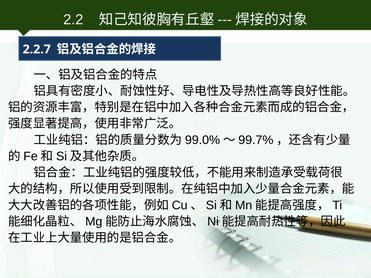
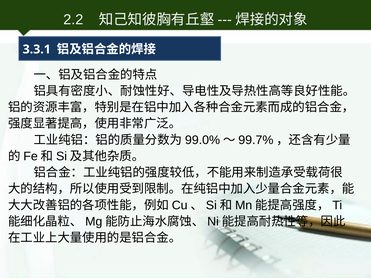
2.2.7: 2.2.7 -> 3.3.1
